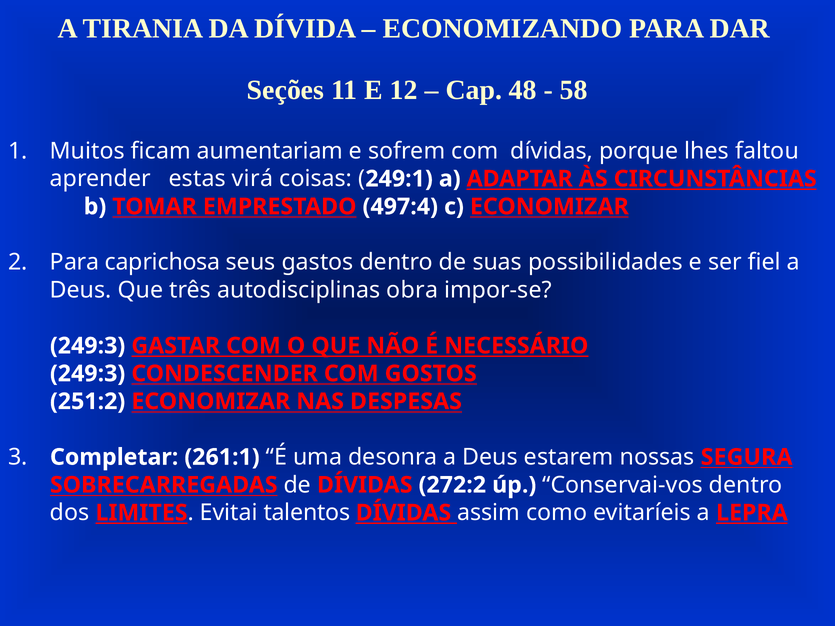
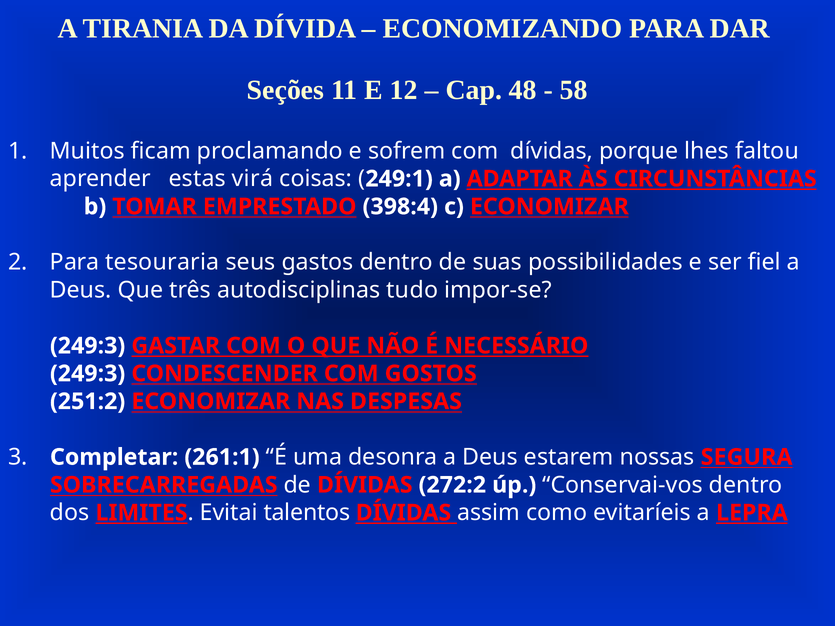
aumentariam: aumentariam -> proclamando
497:4: 497:4 -> 398:4
caprichosa: caprichosa -> tesouraria
obra: obra -> tudo
